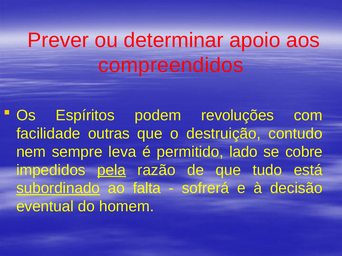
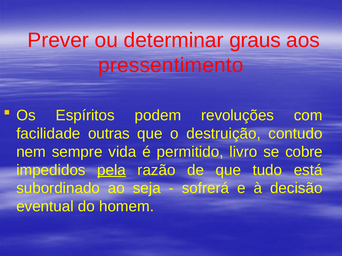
apoio: apoio -> graus
compreendidos: compreendidos -> pressentimento
leva: leva -> vida
lado: lado -> livro
subordinado underline: present -> none
falta: falta -> seja
